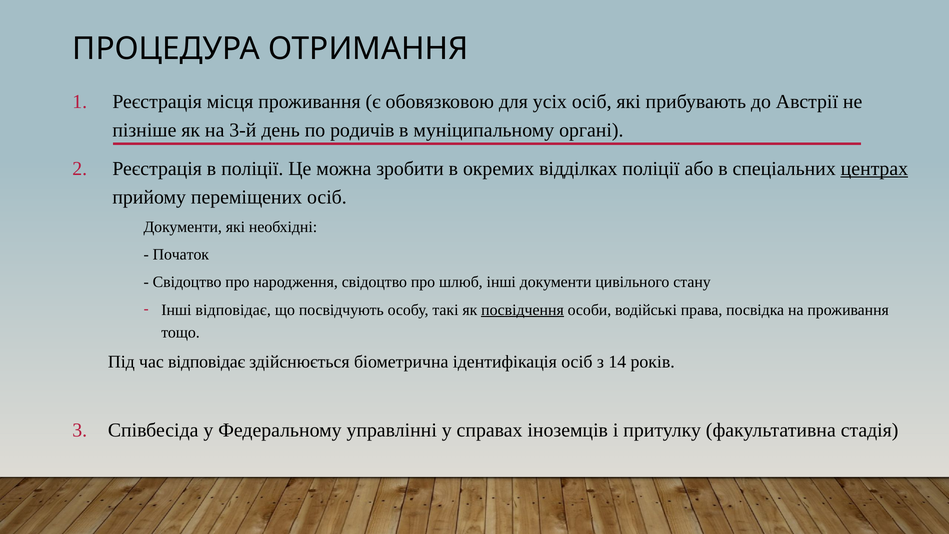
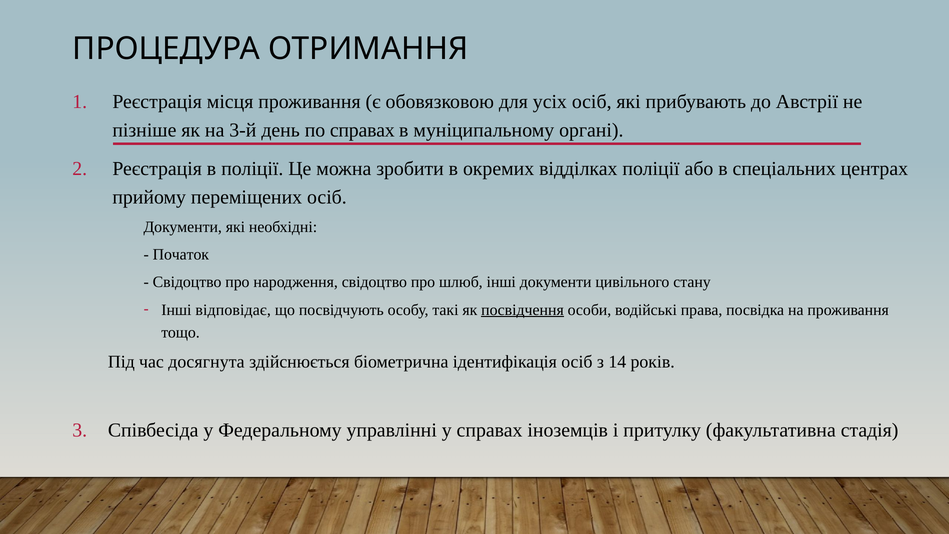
по родичів: родичів -> справах
центрах underline: present -> none
час відповідає: відповідає -> досягнута
